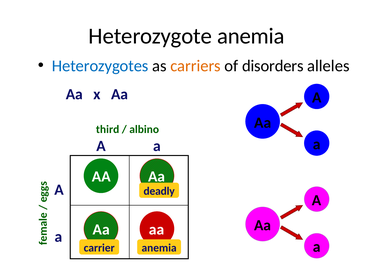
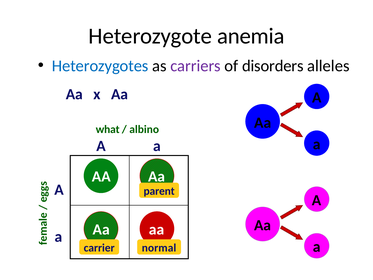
carriers colour: orange -> purple
third: third -> what
deadly: deadly -> parent
carrier anemia: anemia -> normal
